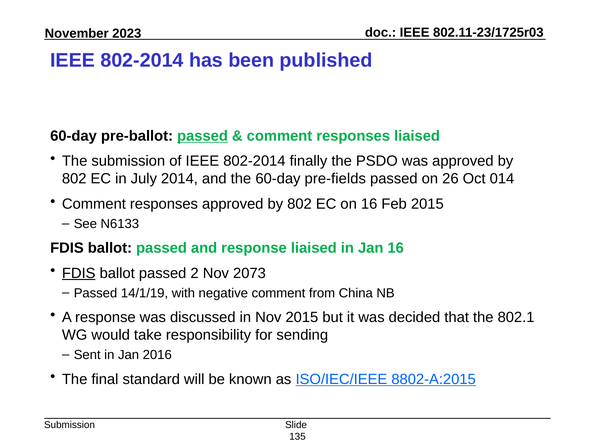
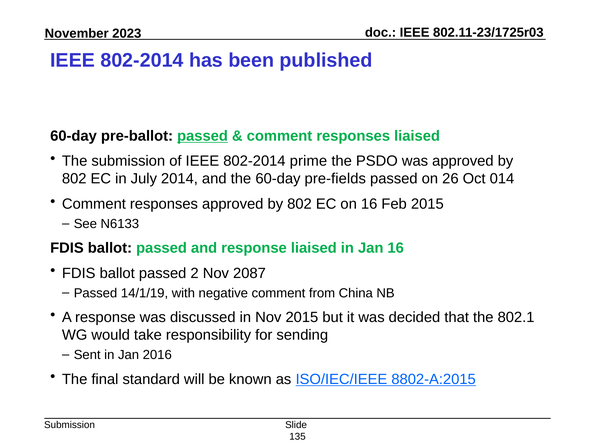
finally: finally -> prime
FDIS at (79, 273) underline: present -> none
2073: 2073 -> 2087
